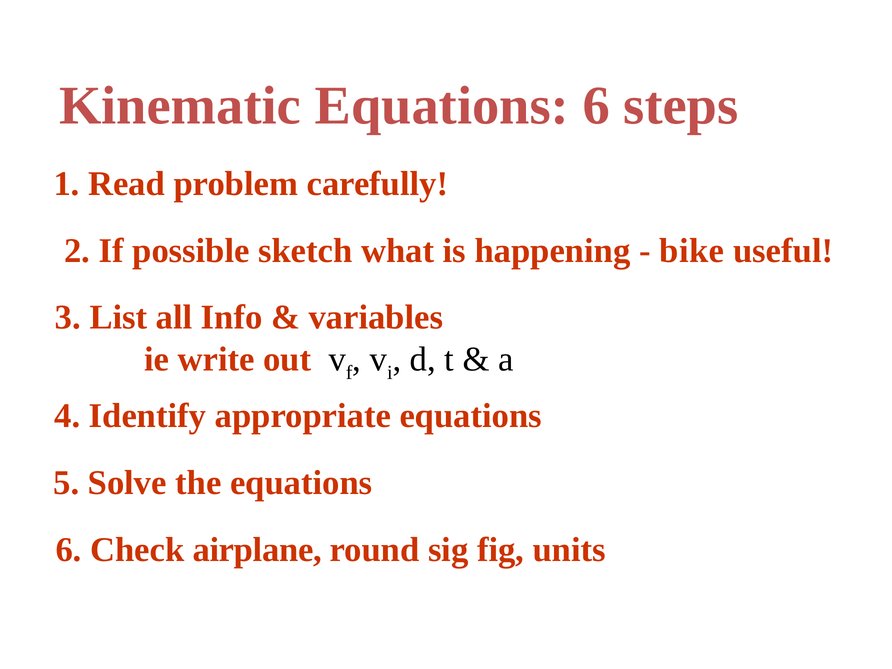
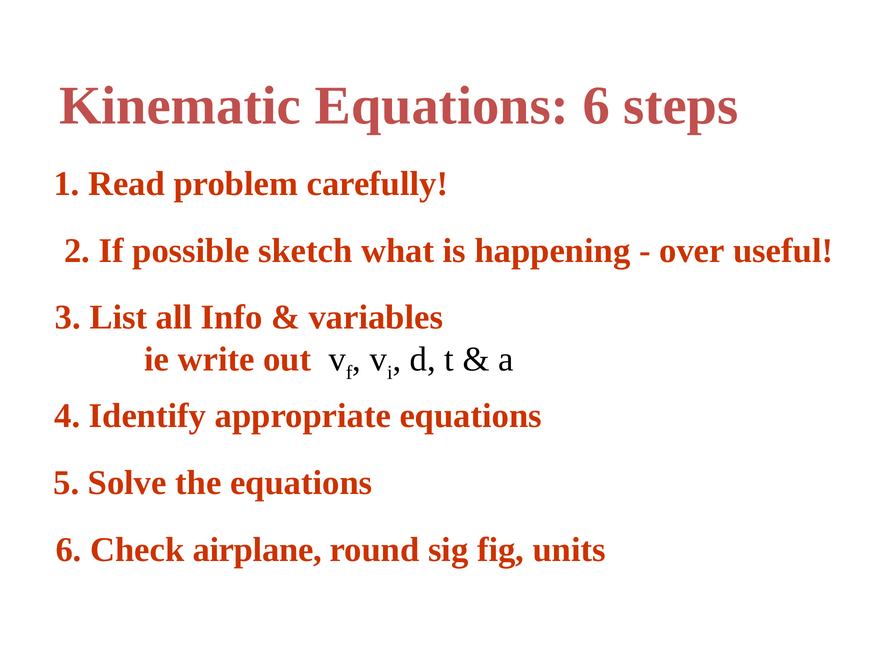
bike: bike -> over
